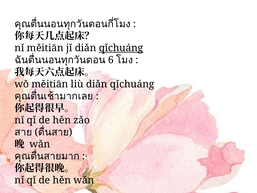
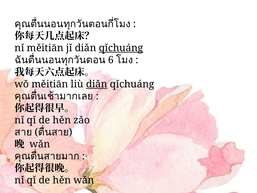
diǎn at (97, 84) underline: none -> present
